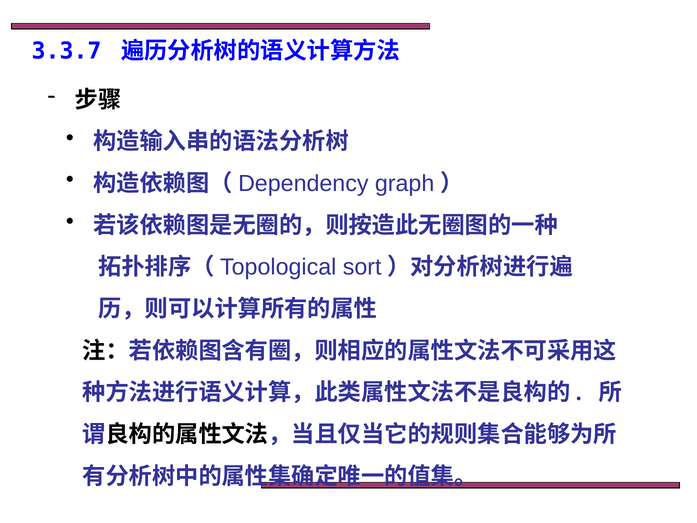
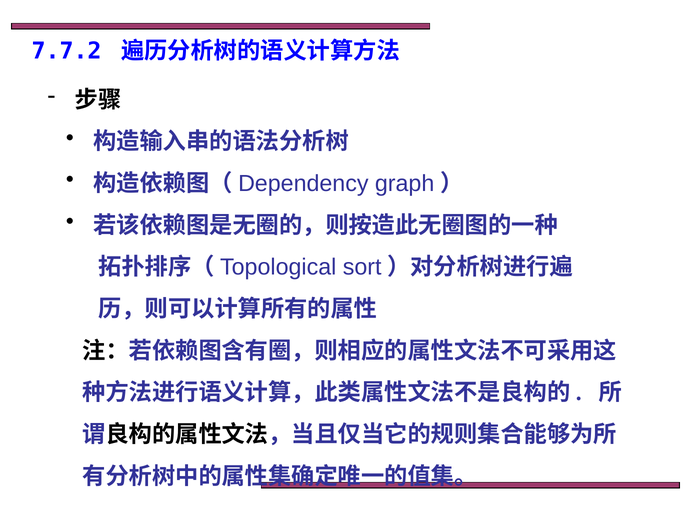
3.3.7: 3.3.7 -> 7.7.2
